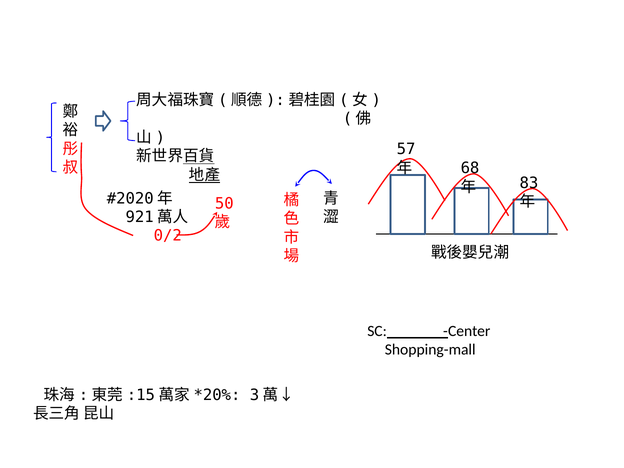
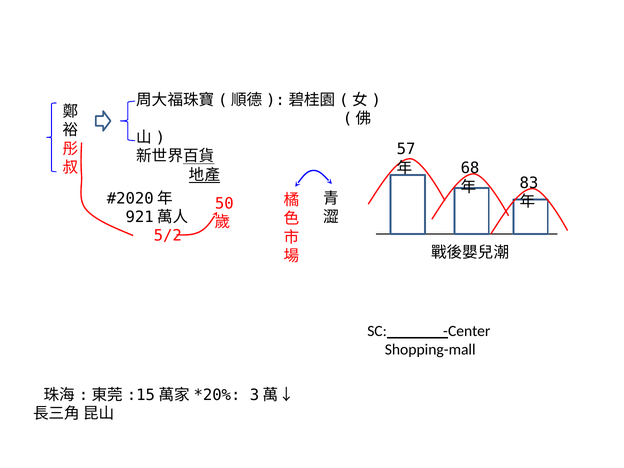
0/2: 0/2 -> 5/2
